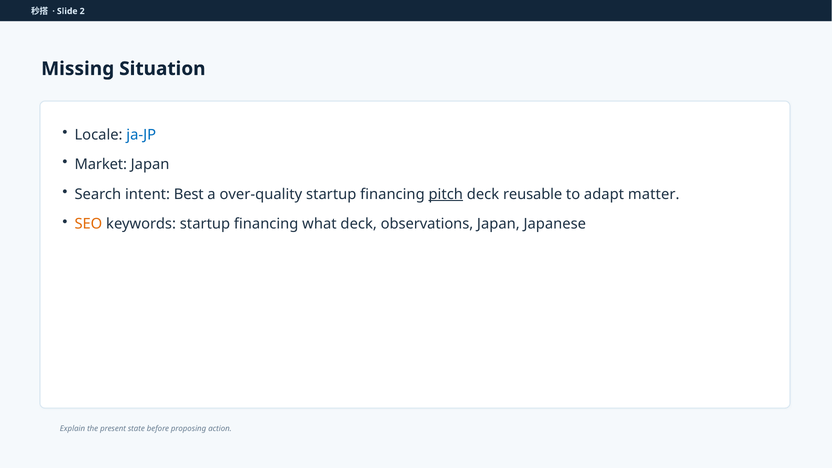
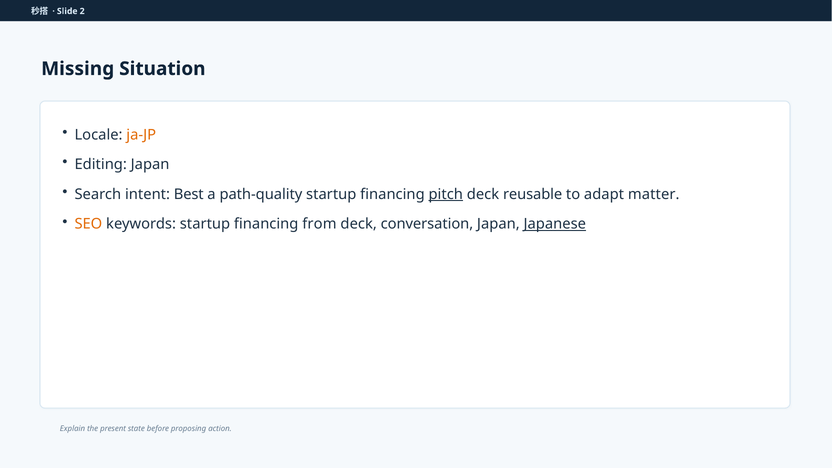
ja-JP colour: blue -> orange
Market: Market -> Editing
over-quality: over-quality -> path-quality
what: what -> from
observations: observations -> conversation
Japanese underline: none -> present
